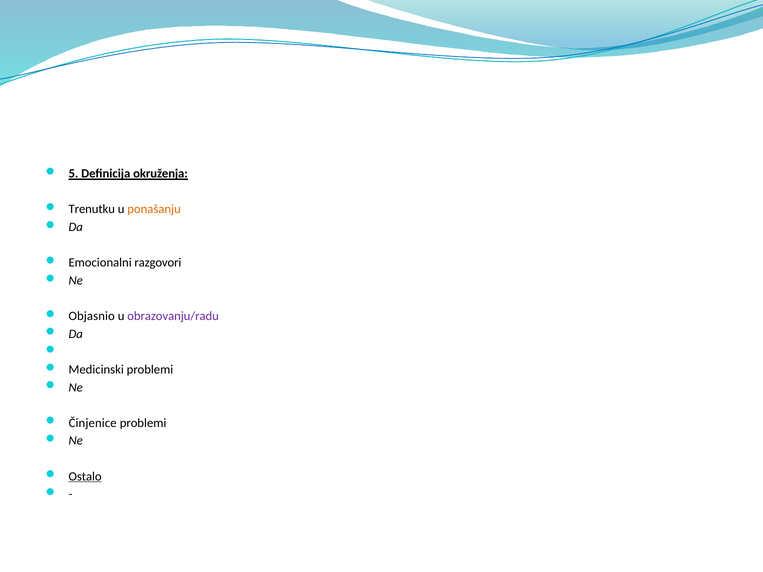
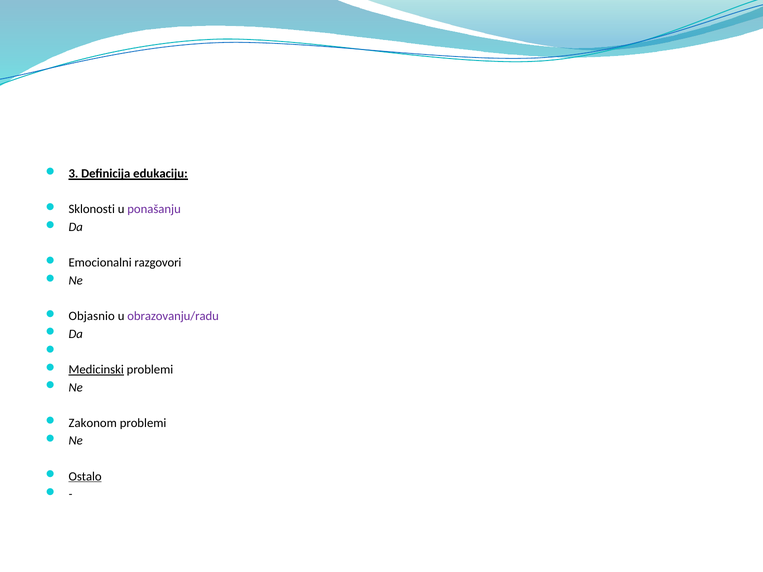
5: 5 -> 3
okruženja: okruženja -> edukaciju
Trenutku: Trenutku -> Sklonosti
ponašanju colour: orange -> purple
Medicinski underline: none -> present
Činjenice: Činjenice -> Zakonom
